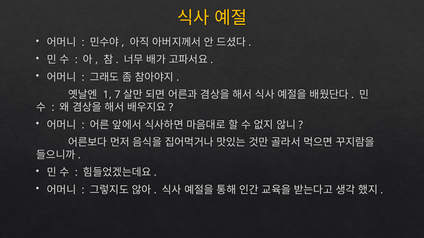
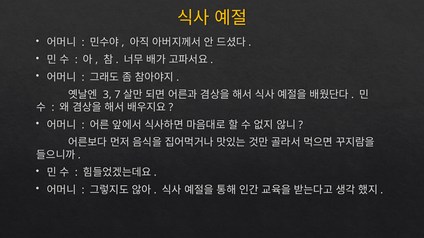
1: 1 -> 3
